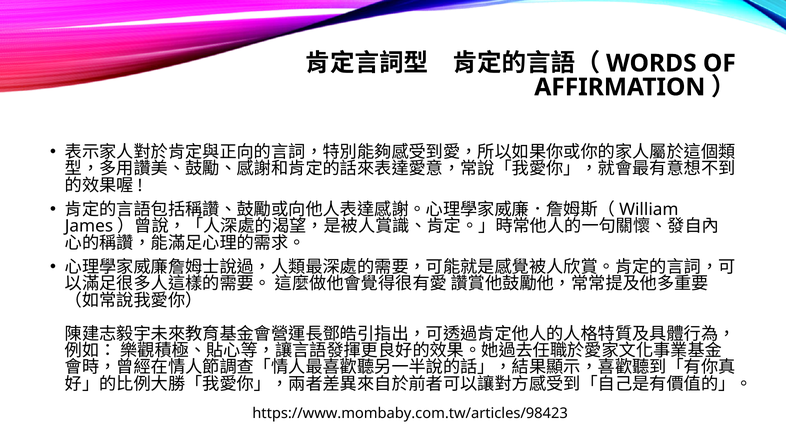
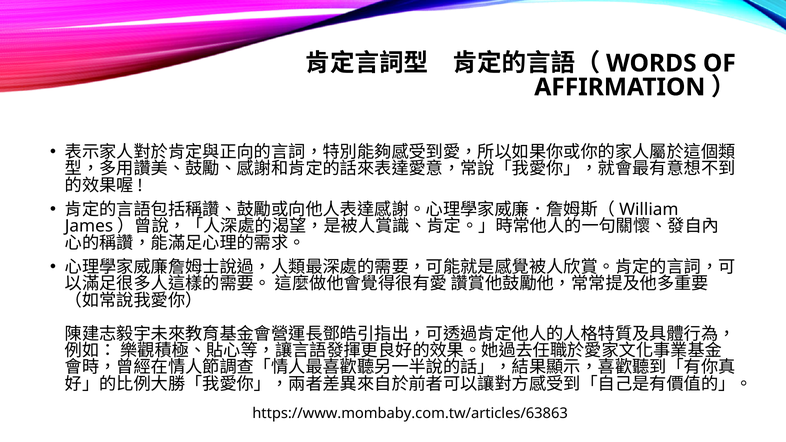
https://www.mombaby.com.tw/articles/98423: https://www.mombaby.com.tw/articles/98423 -> https://www.mombaby.com.tw/articles/63863
